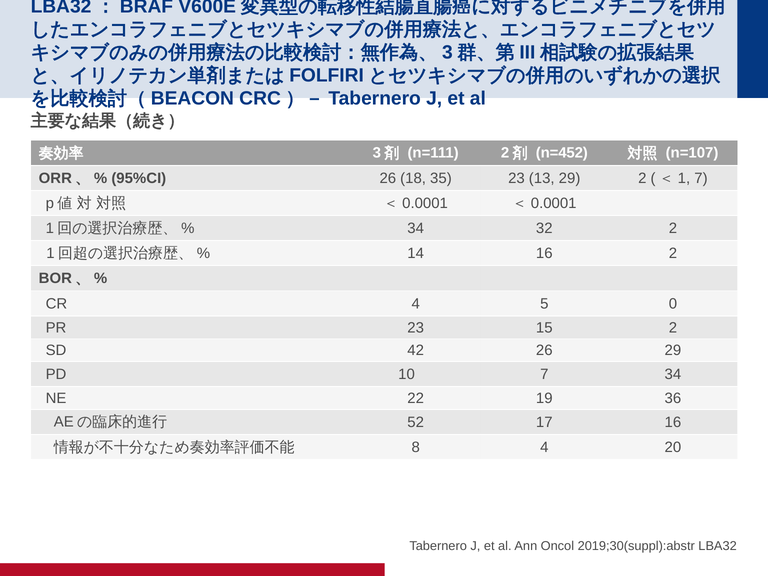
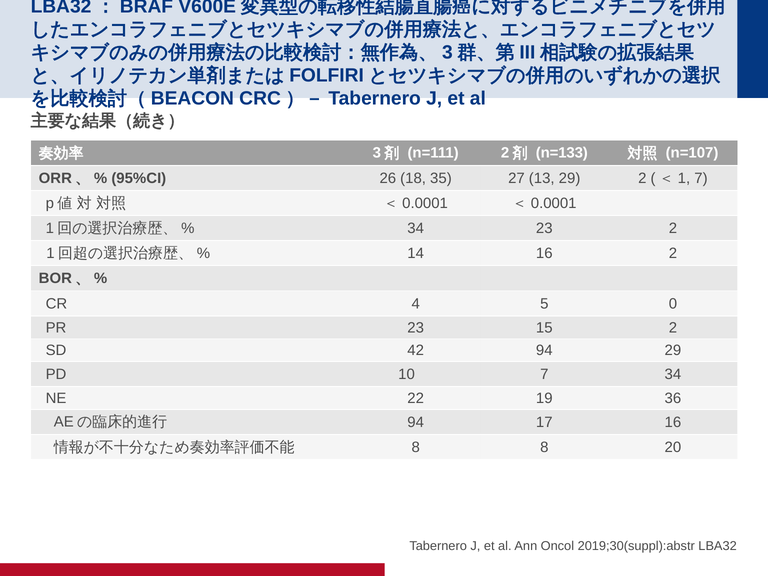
n=452: n=452 -> n=133
35 23: 23 -> 27
34 32: 32 -> 23
42 26: 26 -> 94
52 at (416, 422): 52 -> 94
8 4: 4 -> 8
